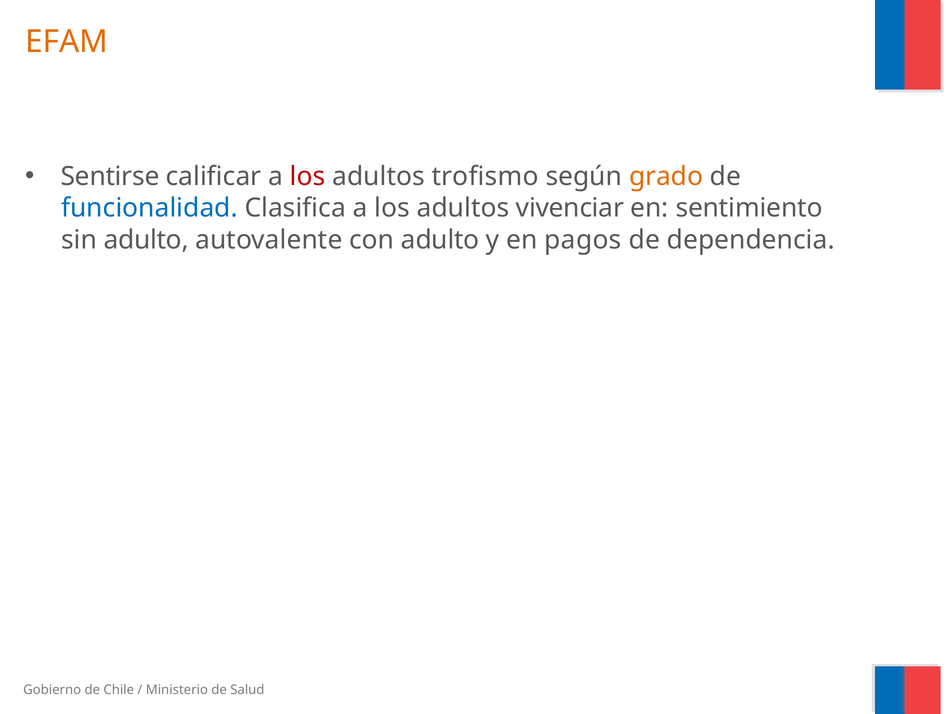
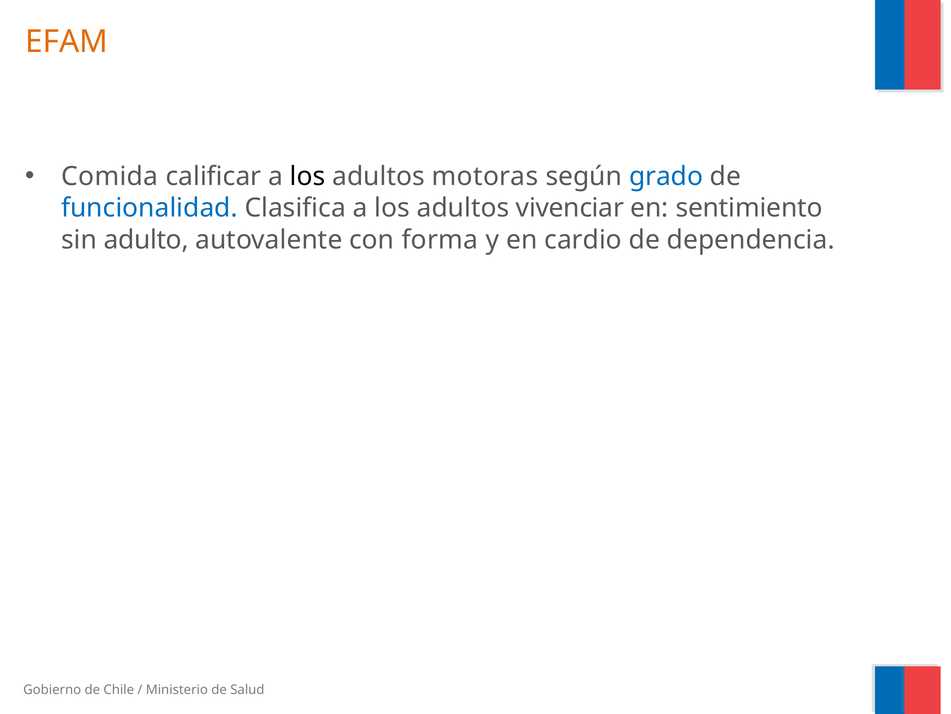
Sentirse: Sentirse -> Comida
los at (308, 176) colour: red -> black
trofismo: trofismo -> motoras
grado colour: orange -> blue
con adulto: adulto -> forma
pagos: pagos -> cardio
